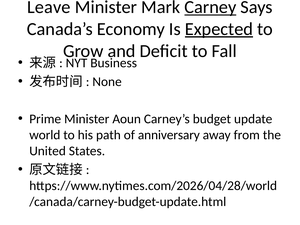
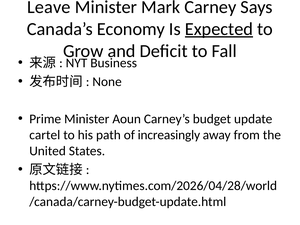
Carney underline: present -> none
world: world -> cartel
anniversary: anniversary -> increasingly
